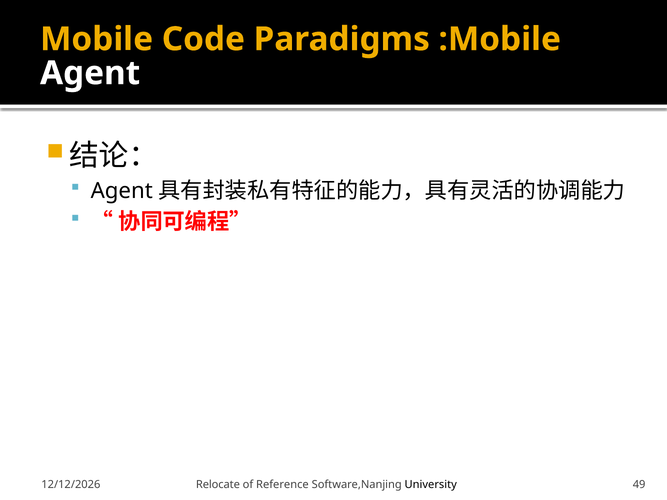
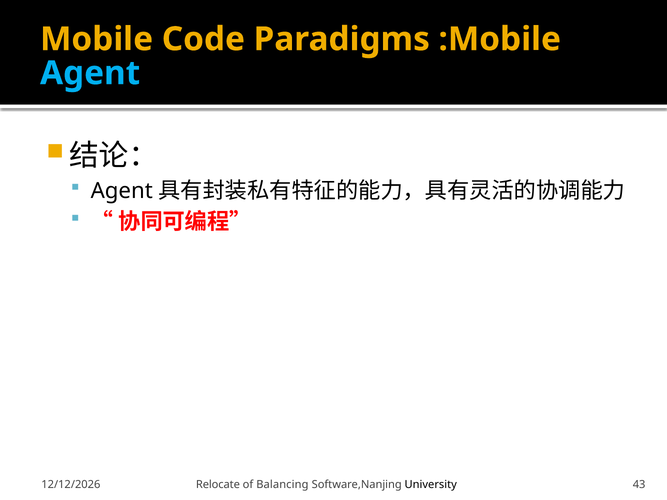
Agent at (90, 73) colour: white -> light blue
Reference: Reference -> Balancing
49: 49 -> 43
